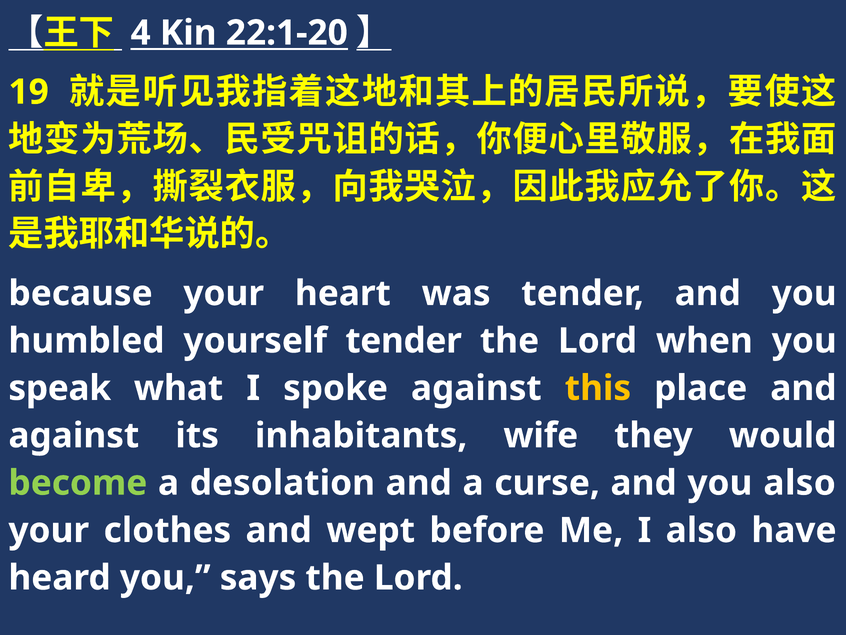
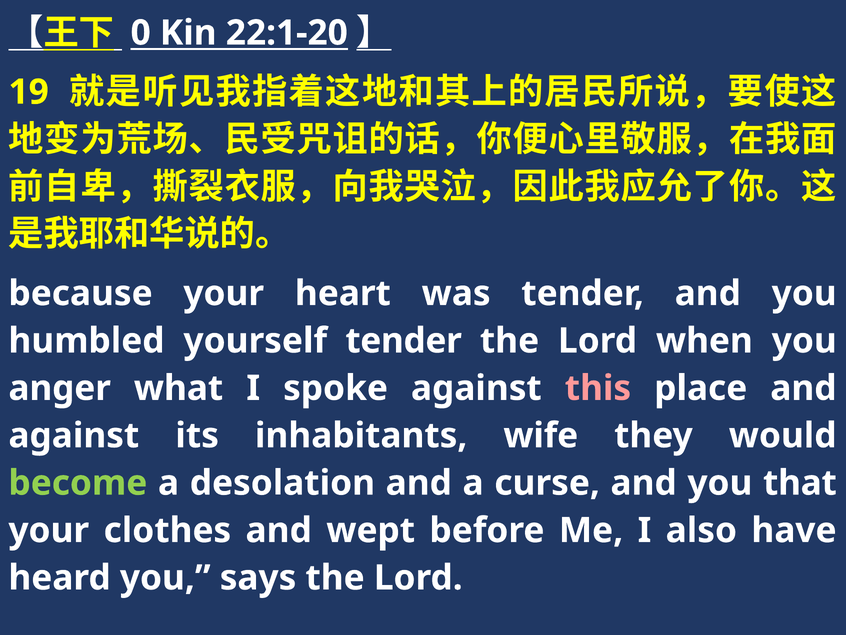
4: 4 -> 0
speak: speak -> anger
this colour: yellow -> pink
you also: also -> that
